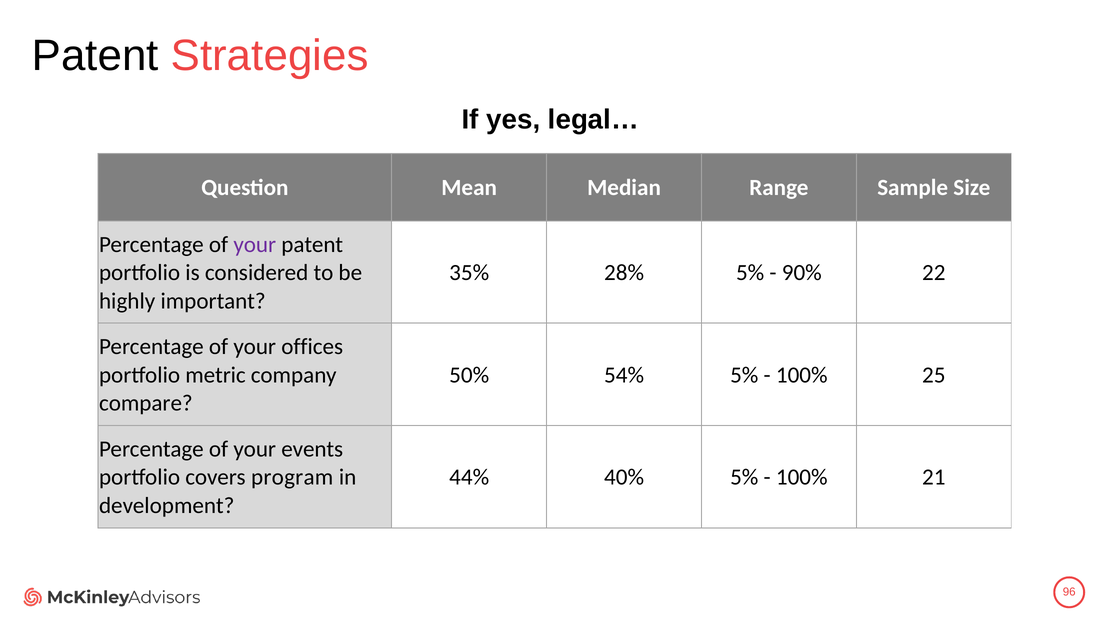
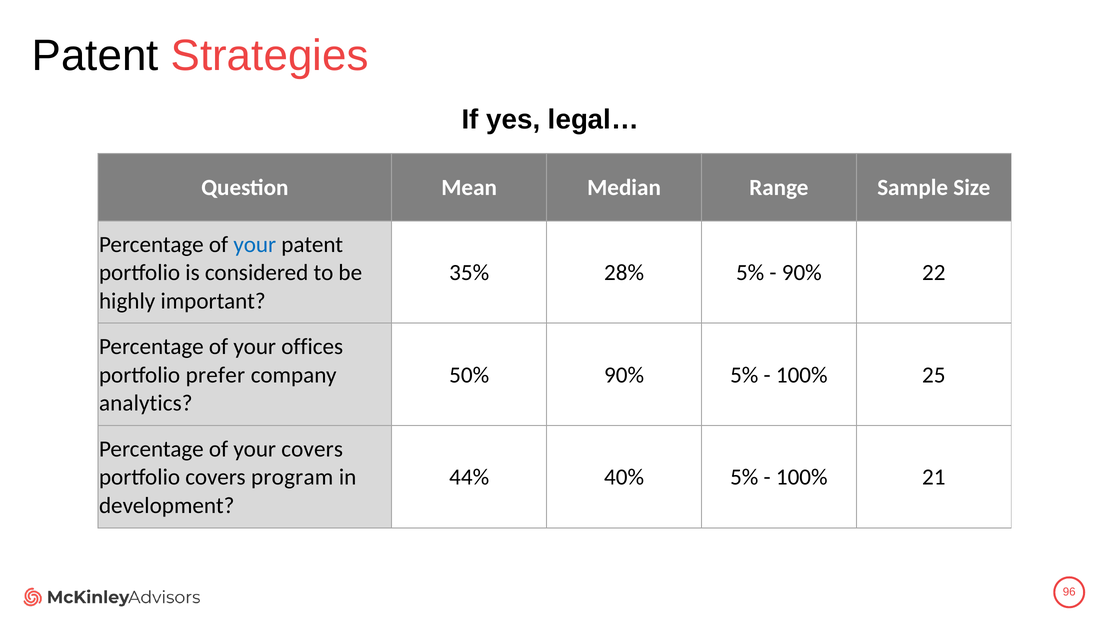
your at (255, 244) colour: purple -> blue
metric: metric -> prefer
50% 54%: 54% -> 90%
compare: compare -> analytics
your events: events -> covers
